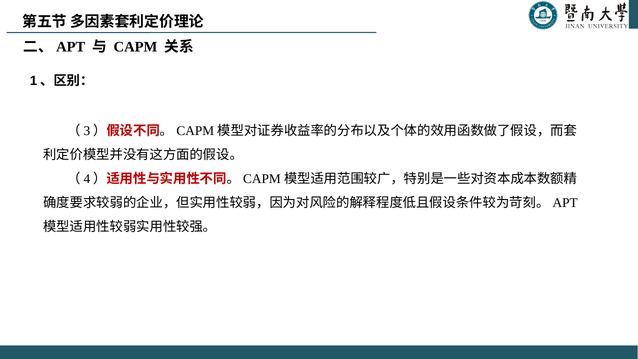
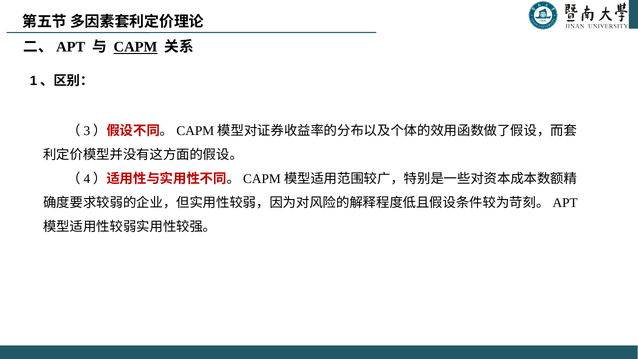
CAPM underline: none -> present
